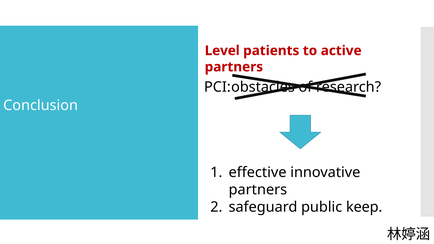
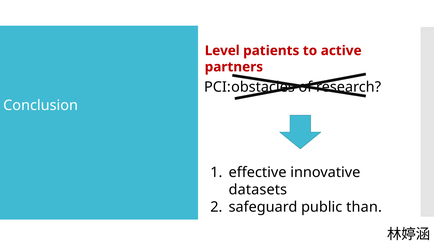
partners at (258, 190): partners -> datasets
keep: keep -> than
